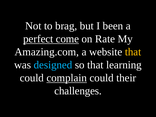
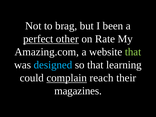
come: come -> other
that at (133, 52) colour: yellow -> light green
complain could: could -> reach
challenges: challenges -> magazines
